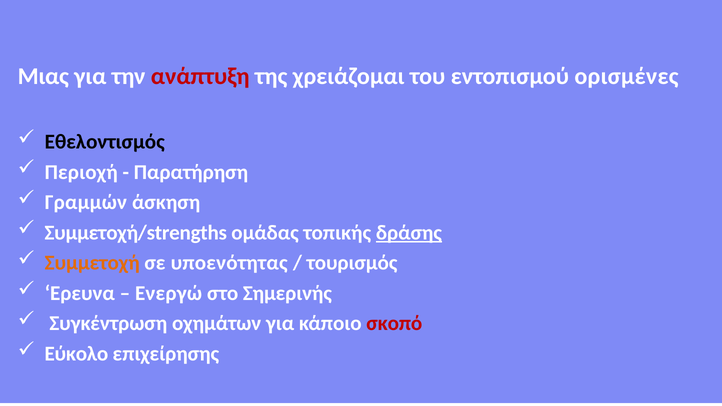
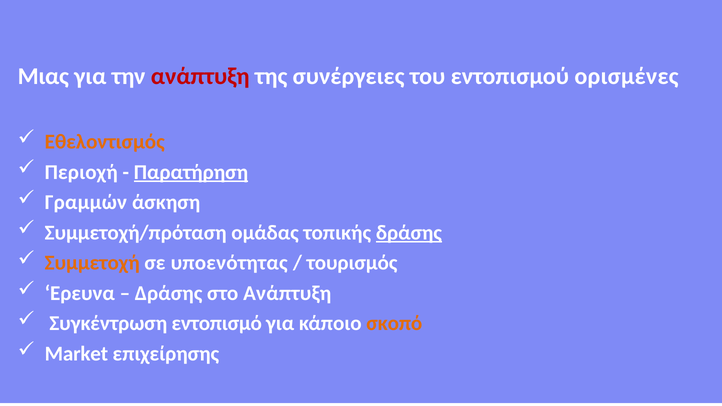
χρειάζομαι: χρειάζομαι -> συνέργειες
Εθελοντισμός colour: black -> orange
Παρατήρηση underline: none -> present
Συμμετοχή/strengths: Συμμετοχή/strengths -> Συμμετοχή/πρόταση
Ενεργώ at (169, 293): Ενεργώ -> Δράσης
στο Σημερινής: Σημερινής -> Ανάπτυξη
οχημάτων: οχημάτων -> εντοπισμό
σκοπό colour: red -> orange
Εύκολο: Εύκολο -> Market
